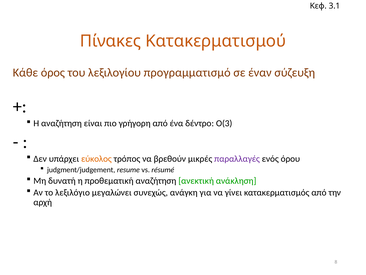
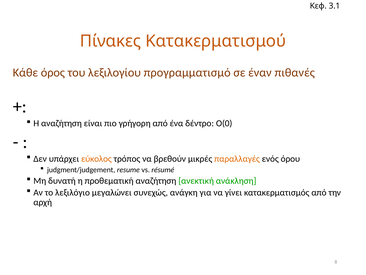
σύζευξη: σύζευξη -> πιθανές
O(3: O(3 -> O(0
παραλλαγές colour: purple -> orange
